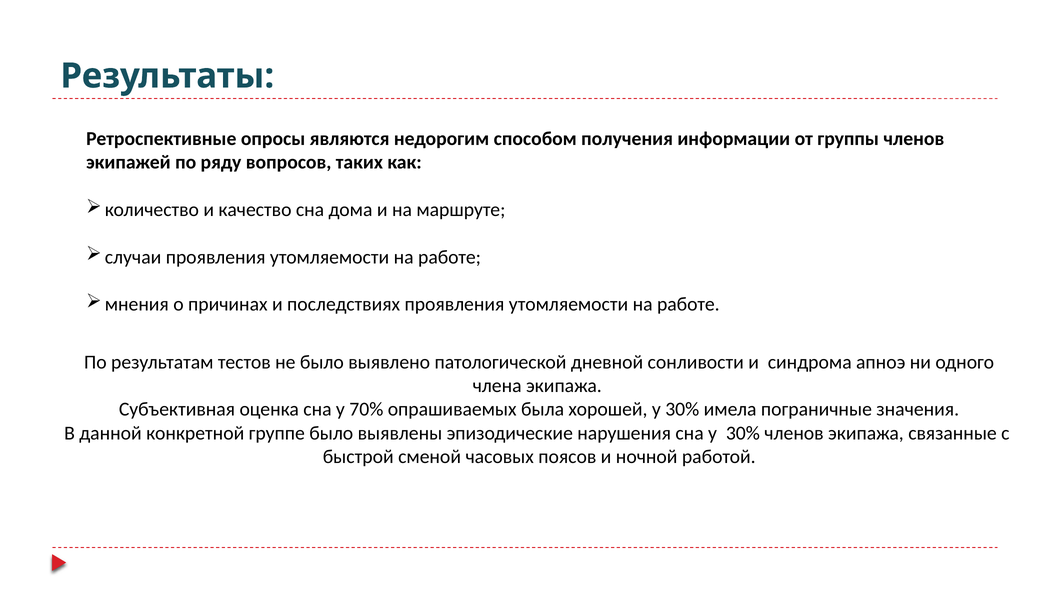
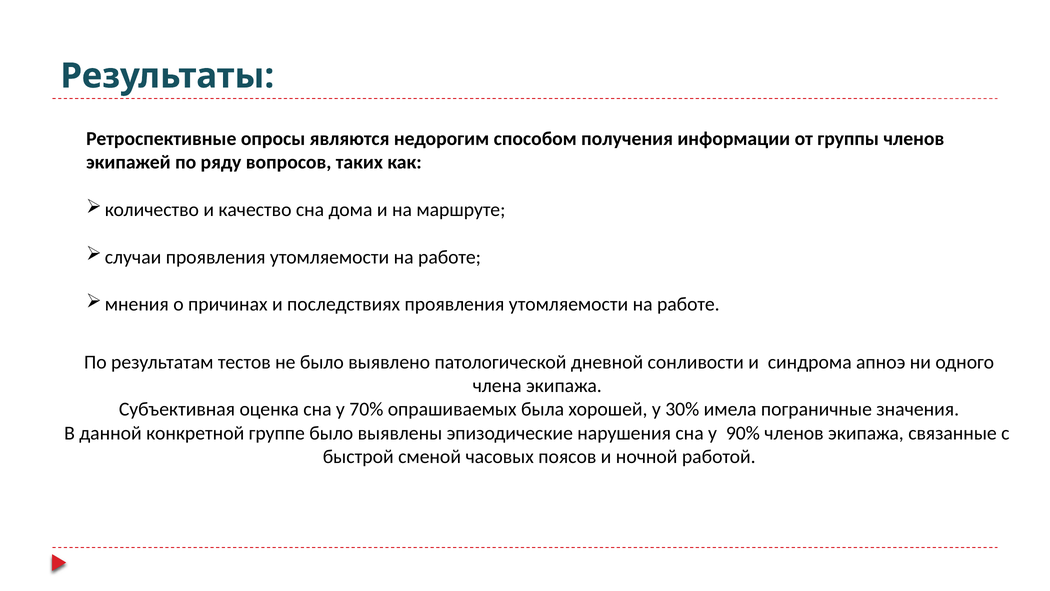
сна у 30%: 30% -> 90%
